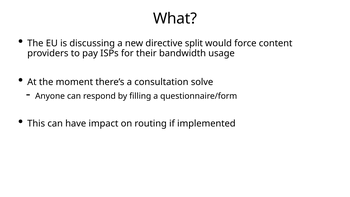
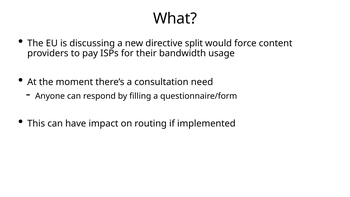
solve: solve -> need
